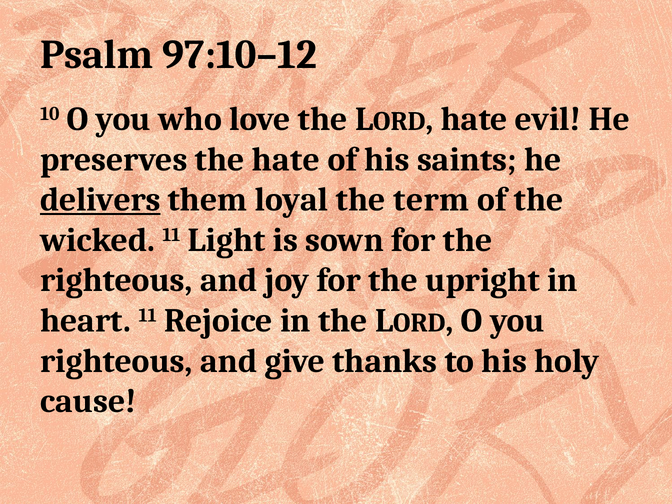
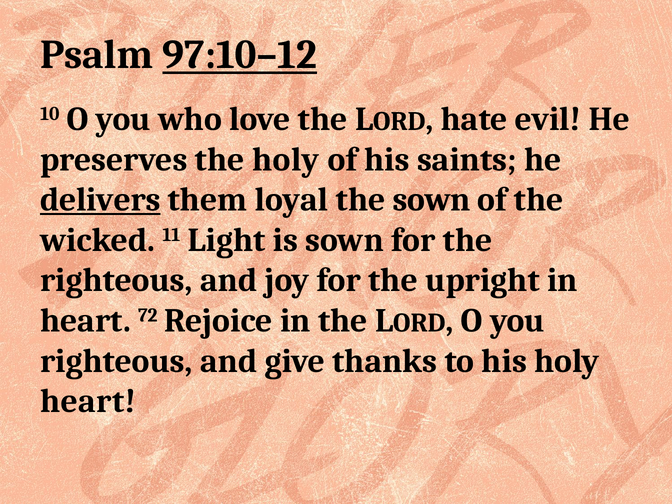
97:10–12 underline: none -> present
the hate: hate -> holy
the term: term -> sown
heart 11: 11 -> 72
cause at (88, 401): cause -> heart
